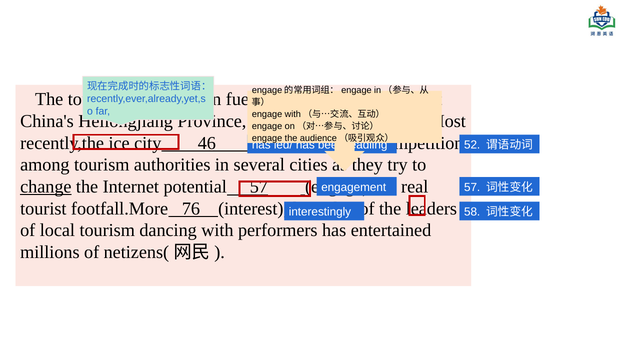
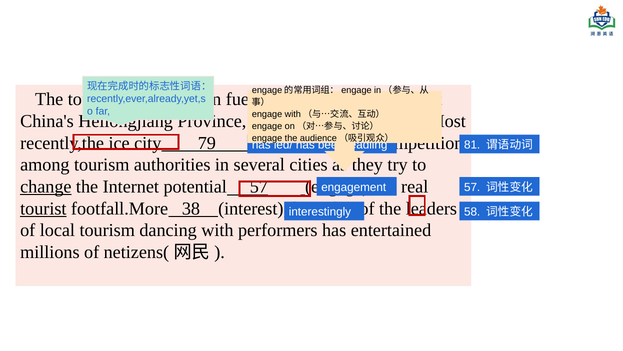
46: 46 -> 79
52: 52 -> 81
tourist underline: none -> present
76: 76 -> 38
